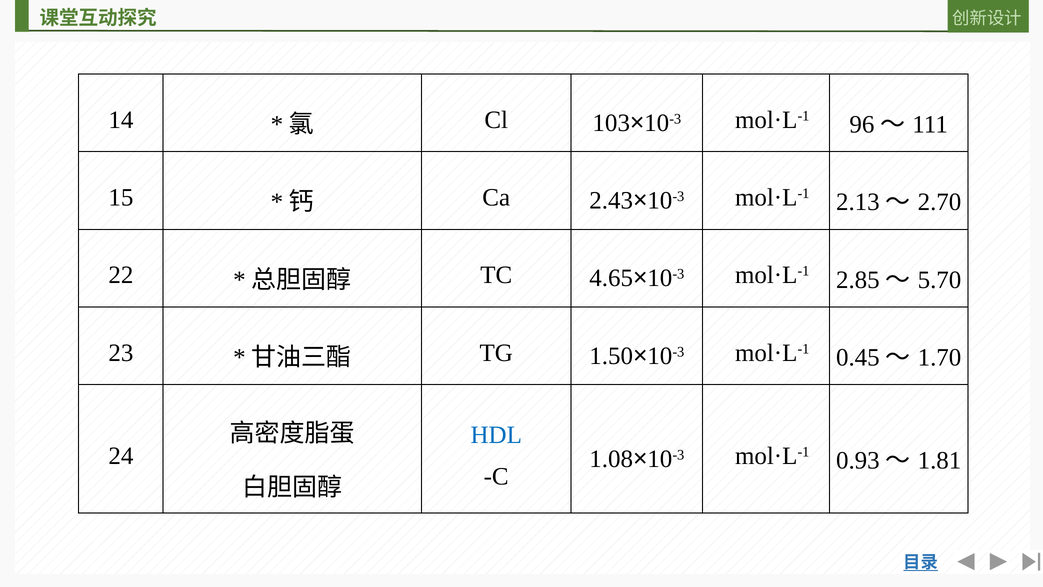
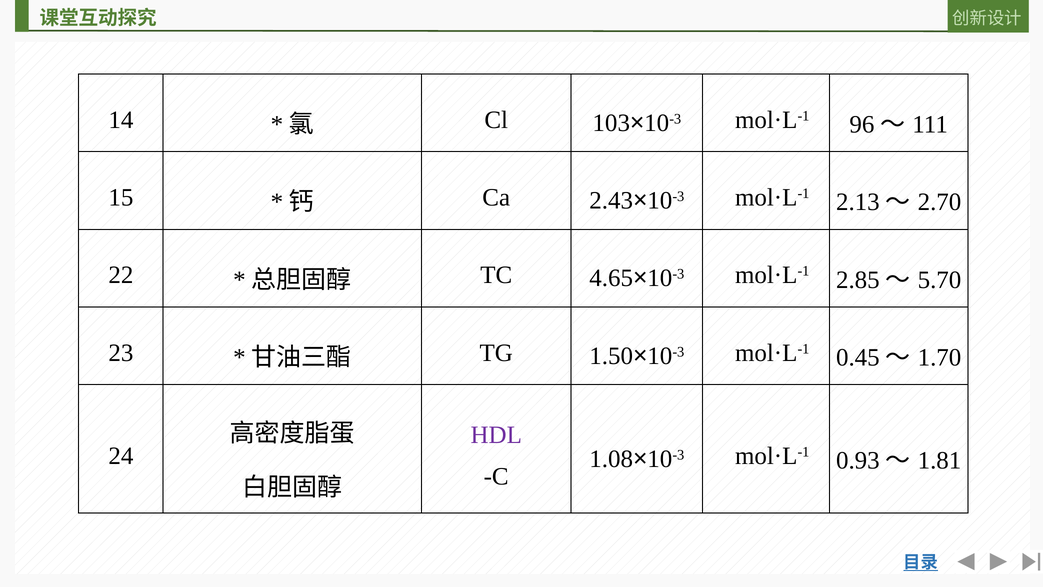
HDL colour: blue -> purple
